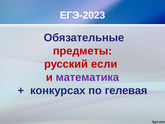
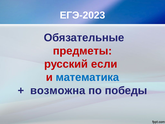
математика colour: purple -> blue
конкурсах: конкурсах -> возможна
гелевая: гелевая -> победы
